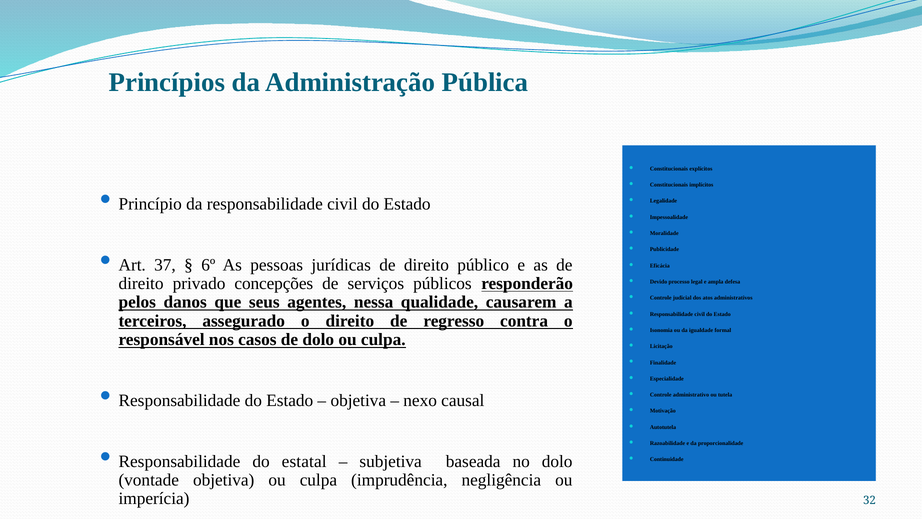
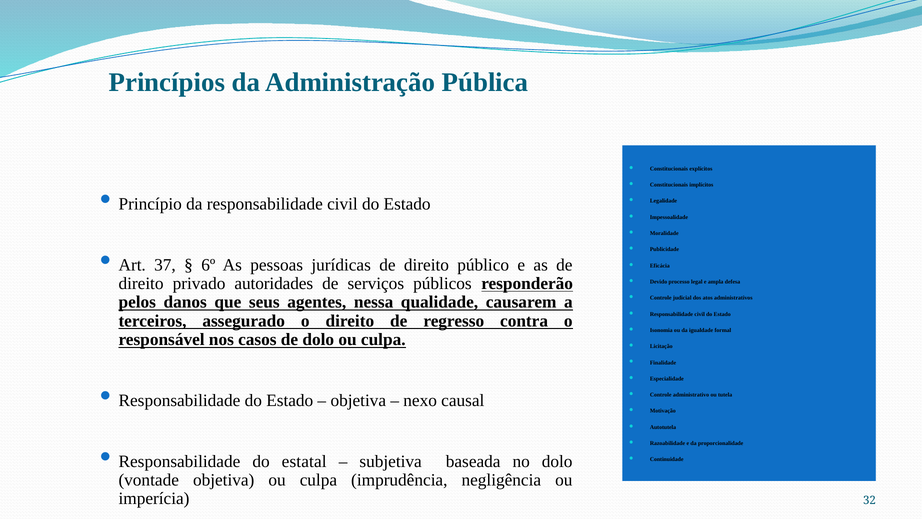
concepções: concepções -> autoridades
